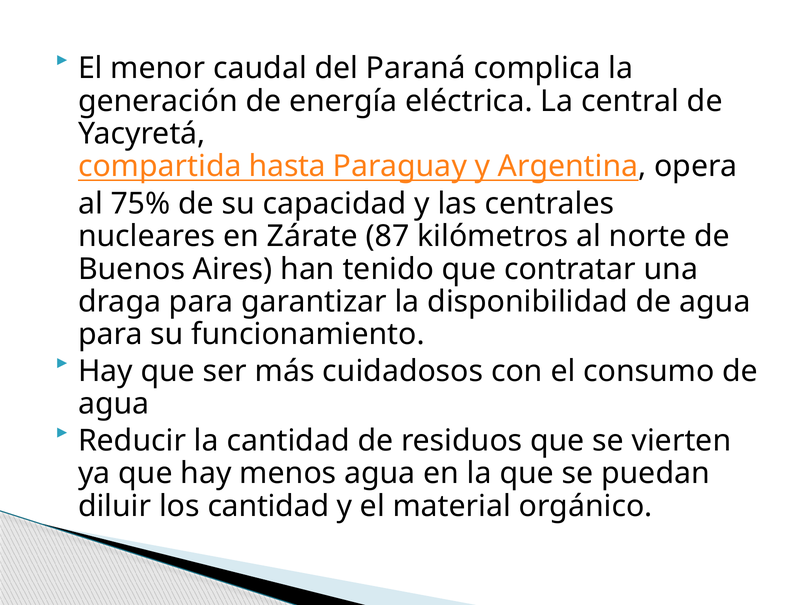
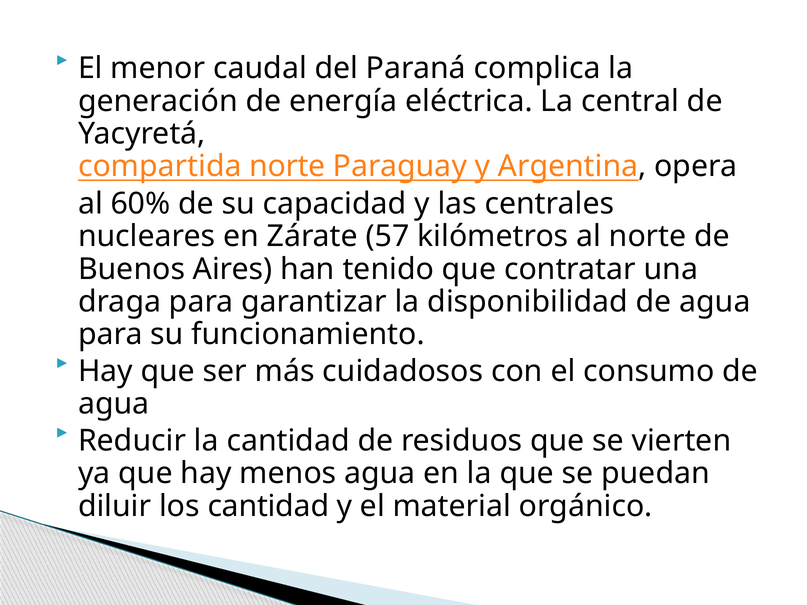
compartida hasta: hasta -> norte
75%: 75% -> 60%
87: 87 -> 57
